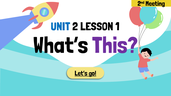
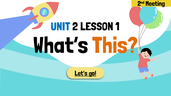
This colour: purple -> orange
